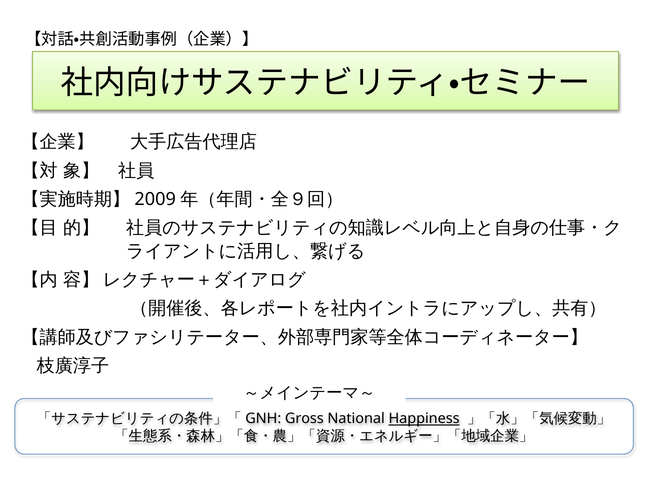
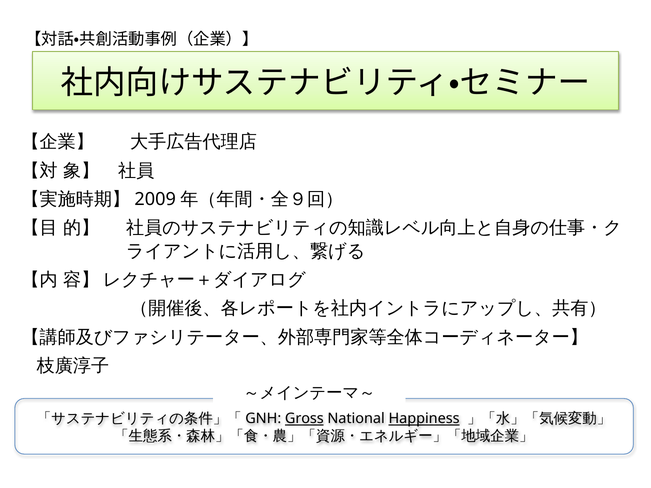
Gross underline: none -> present
